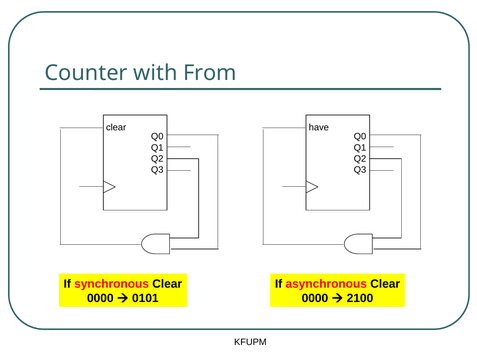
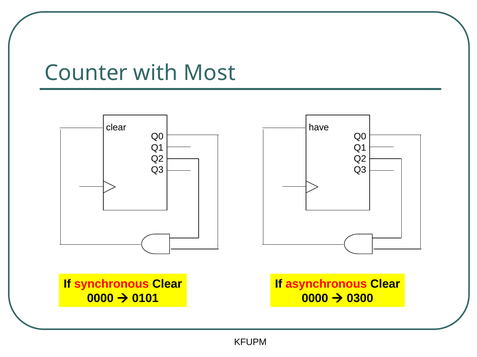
From: From -> Most
2100: 2100 -> 0300
